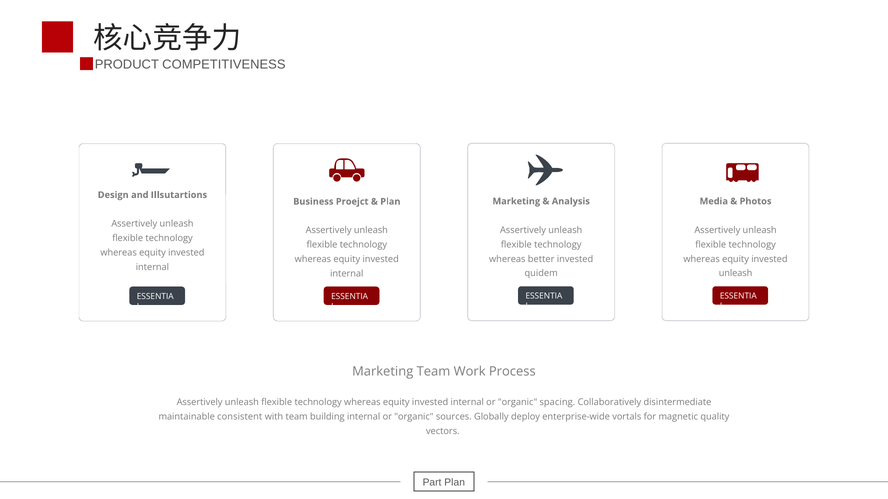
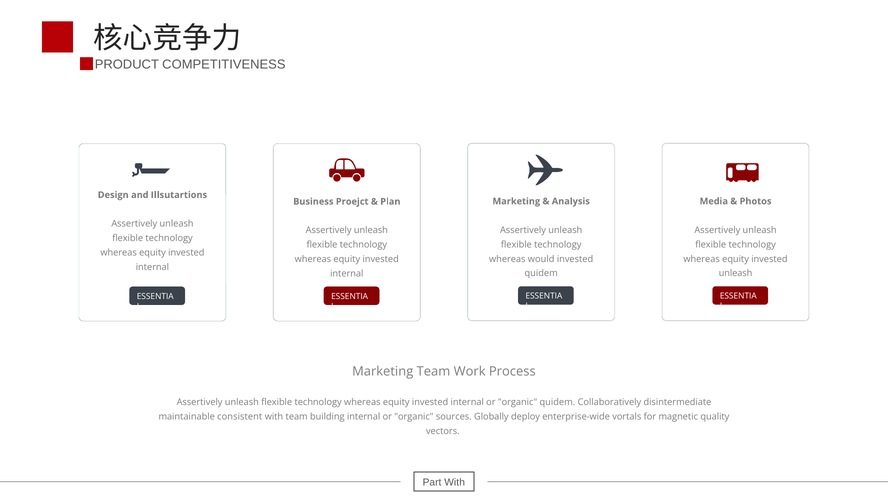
better: better -> would
organic spacing: spacing -> quidem
Part Plan: Plan -> With
